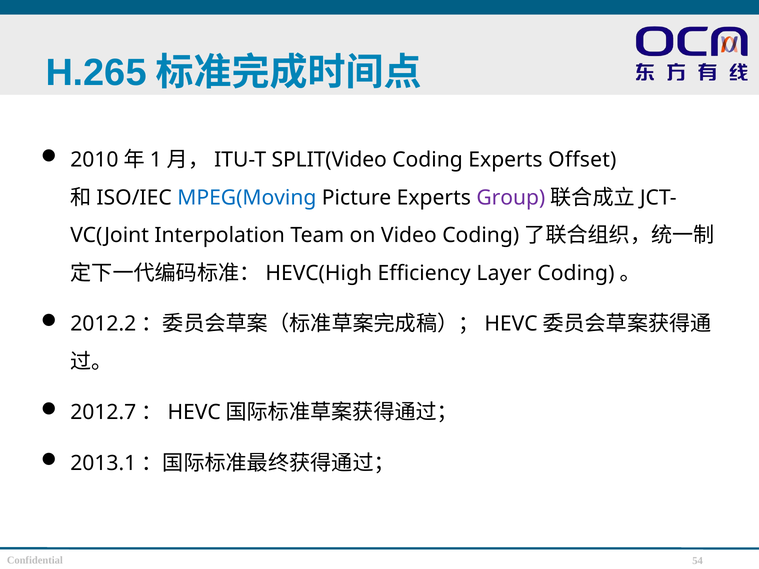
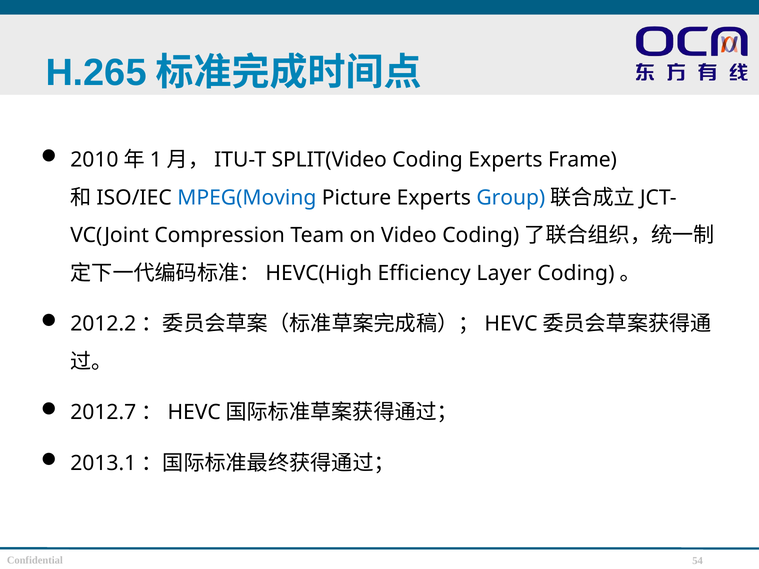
Offset: Offset -> Frame
Group colour: purple -> blue
Interpolation: Interpolation -> Compression
